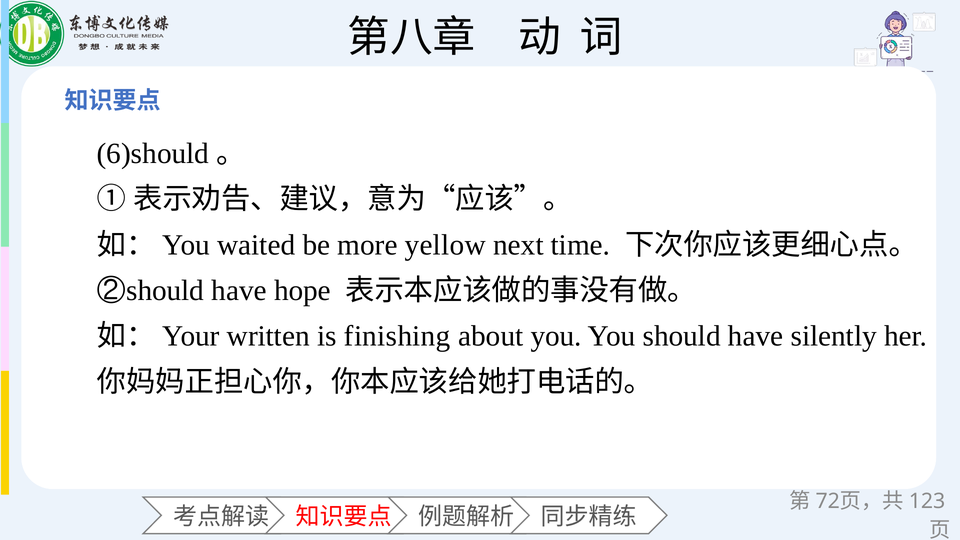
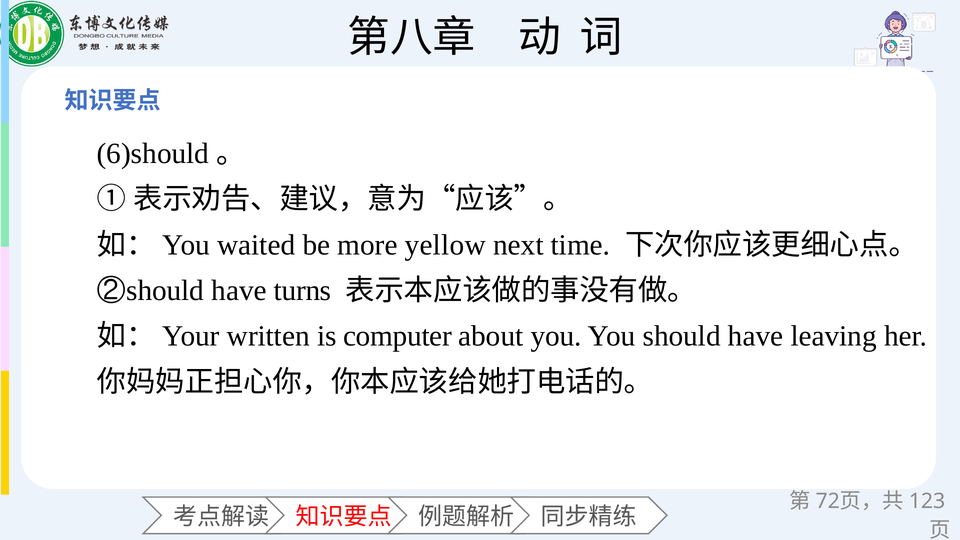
hope: hope -> turns
finishing: finishing -> computer
silently: silently -> leaving
